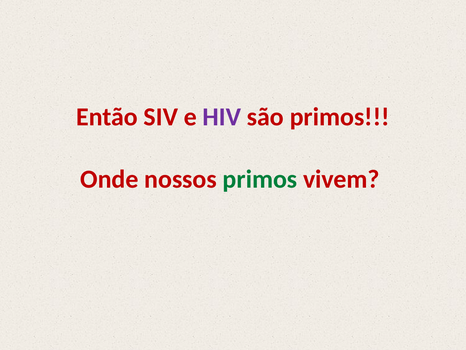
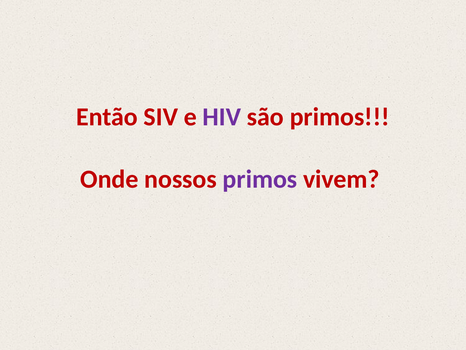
primos at (260, 179) colour: green -> purple
